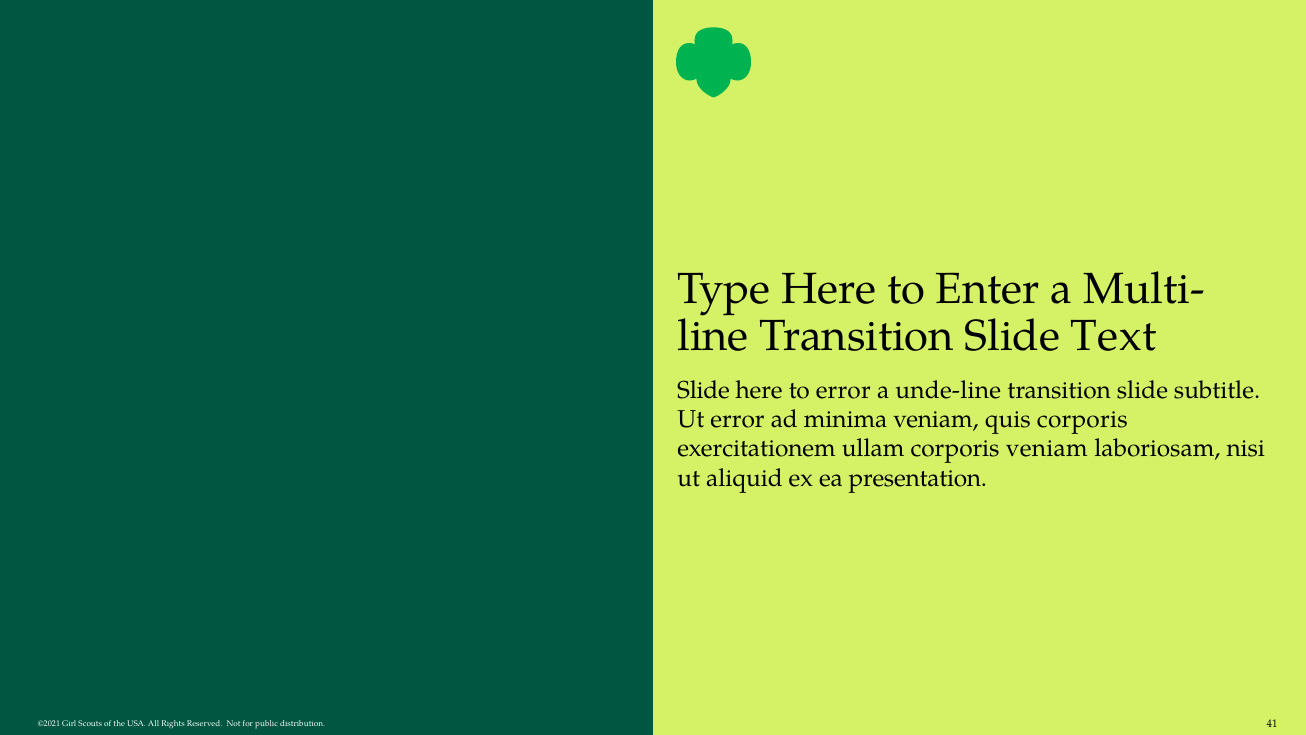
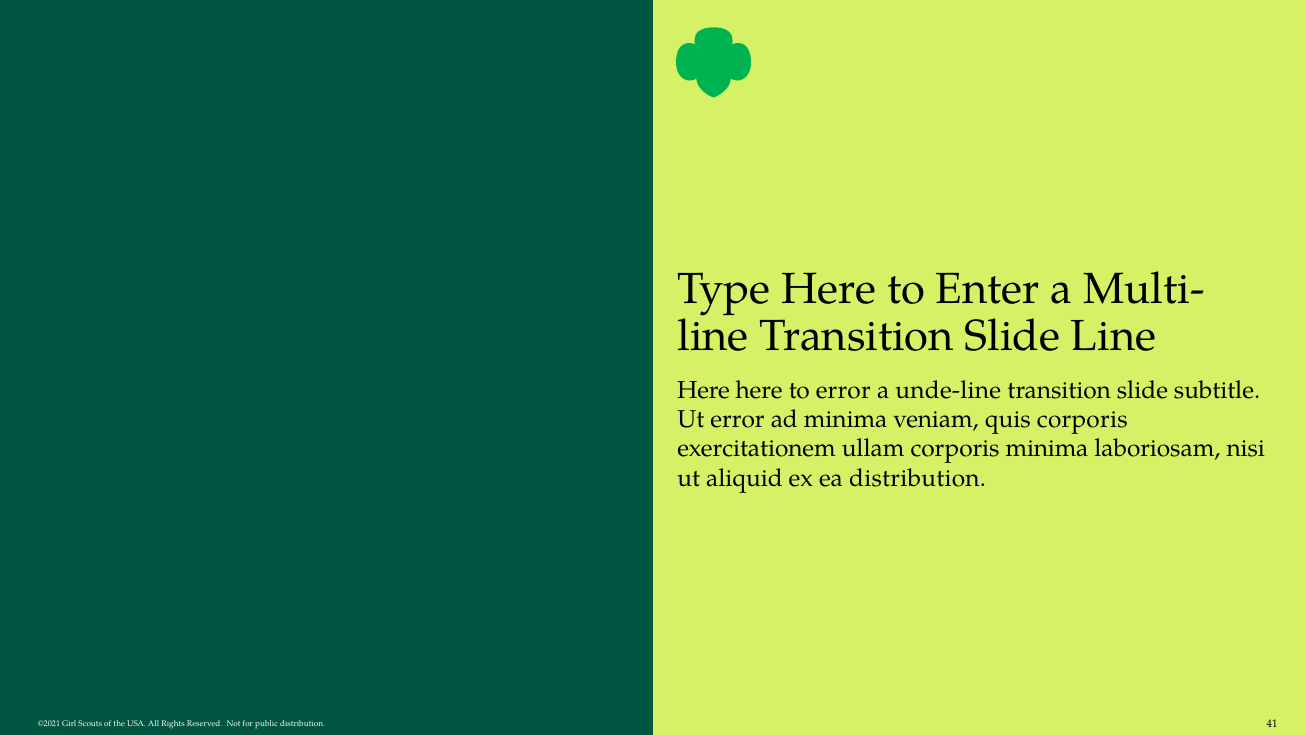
Slide Text: Text -> Line
Slide at (704, 390): Slide -> Here
corporis veniam: veniam -> minima
ea presentation: presentation -> distribution
